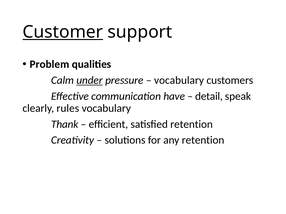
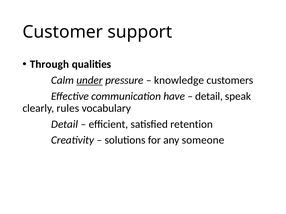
Customer underline: present -> none
Problem: Problem -> Through
vocabulary at (179, 80): vocabulary -> knowledge
Thank at (65, 124): Thank -> Detail
any retention: retention -> someone
